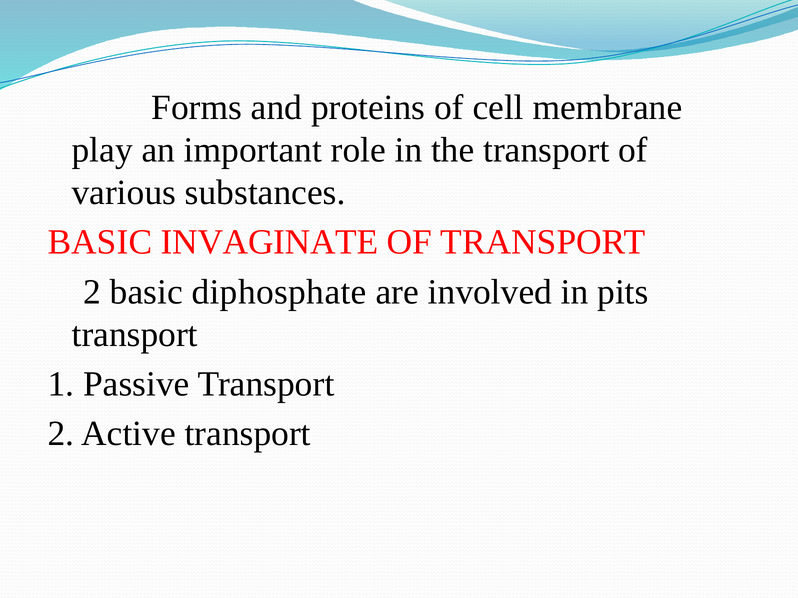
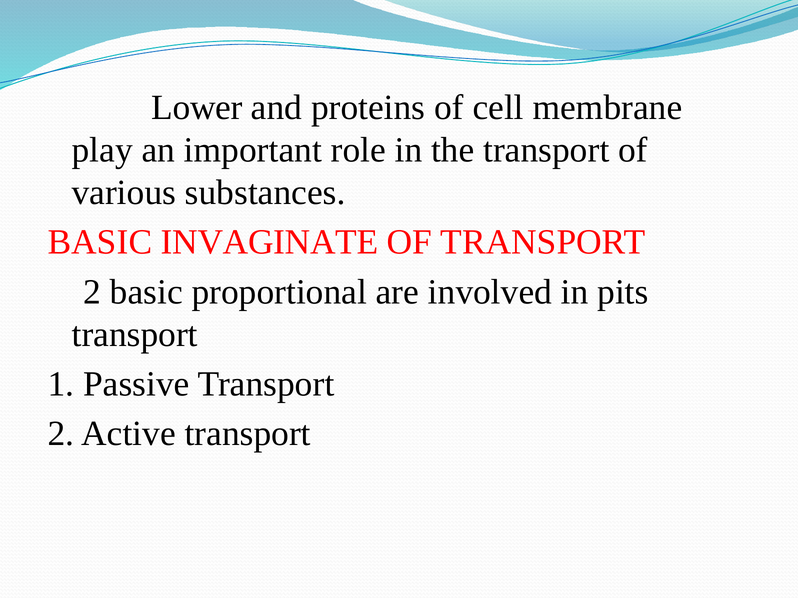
Forms: Forms -> Lower
diphosphate: diphosphate -> proportional
